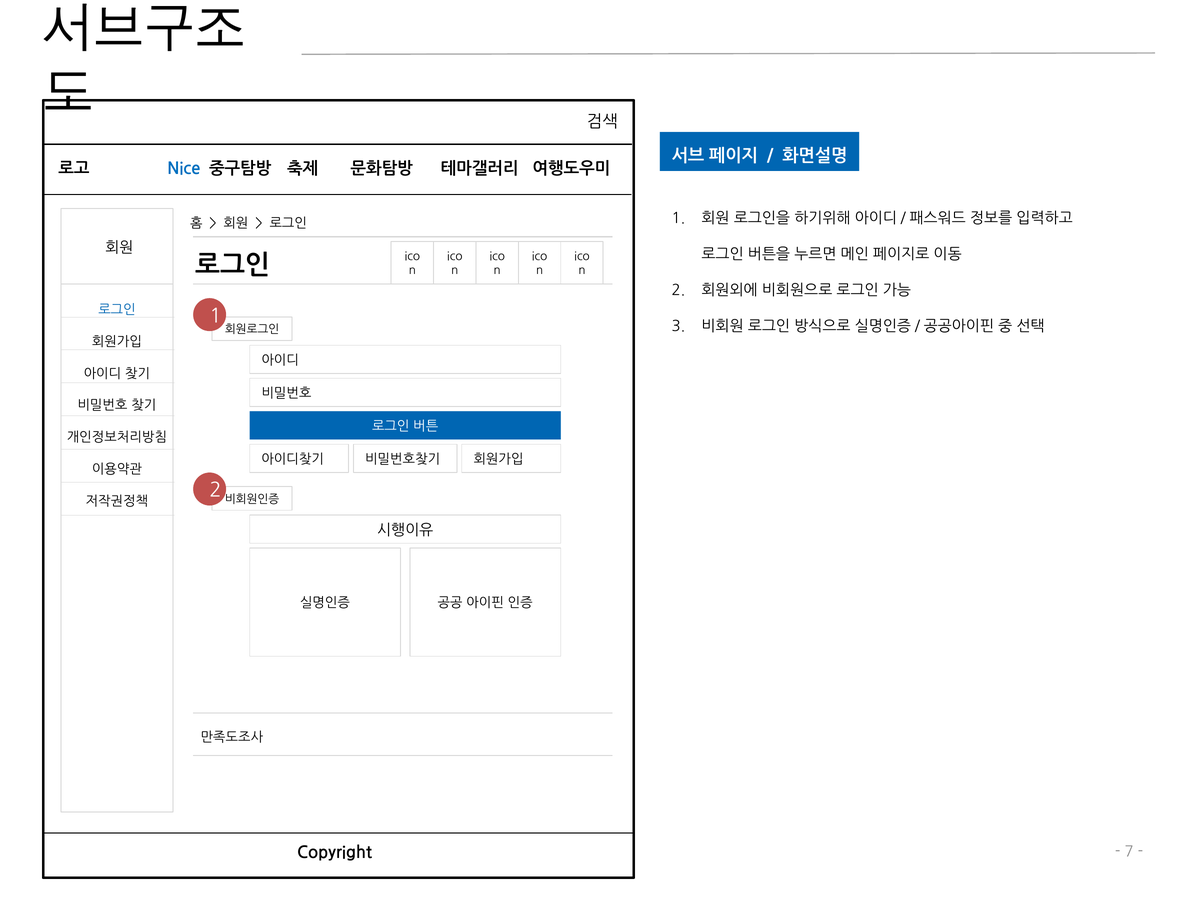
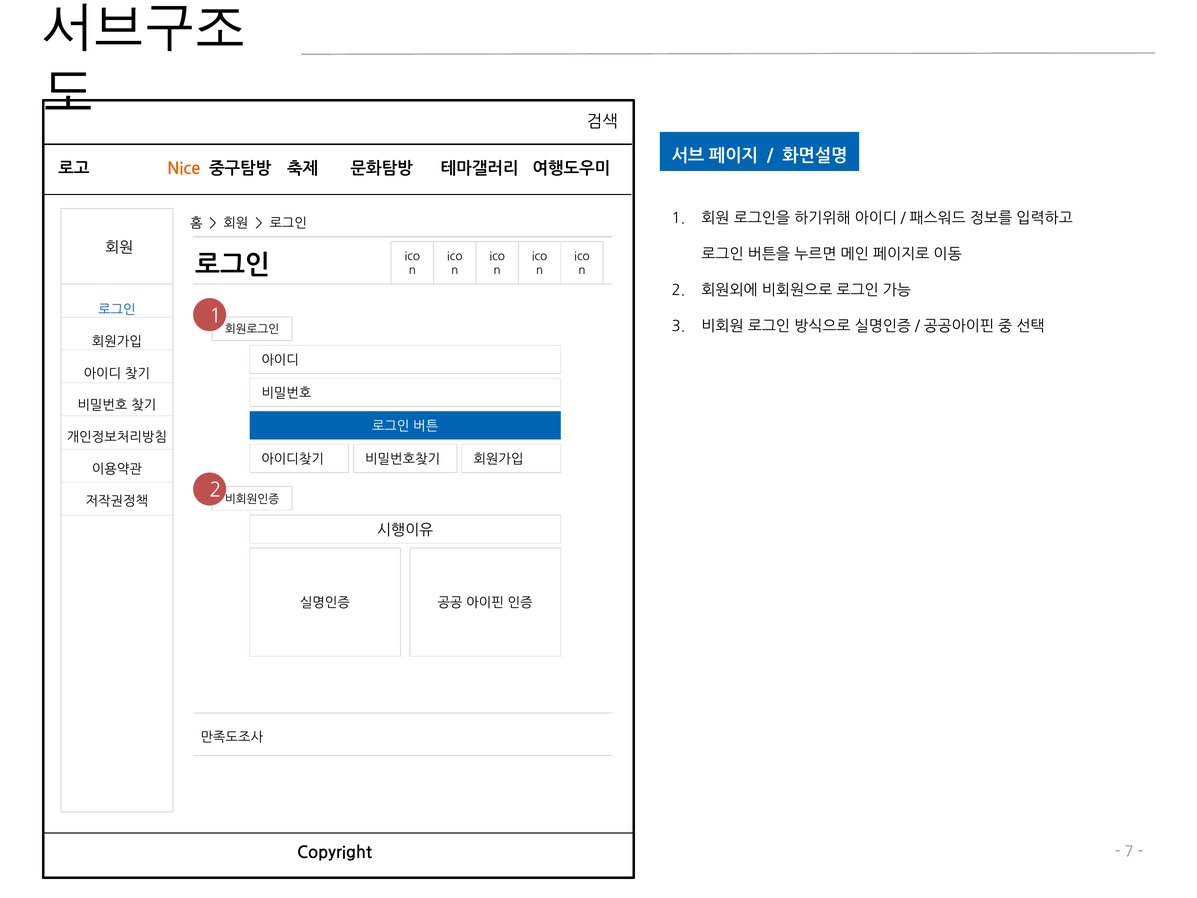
Nice colour: blue -> orange
